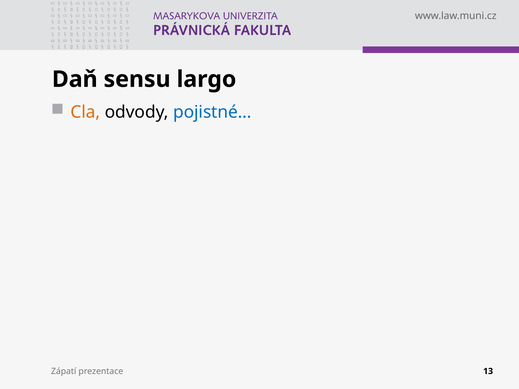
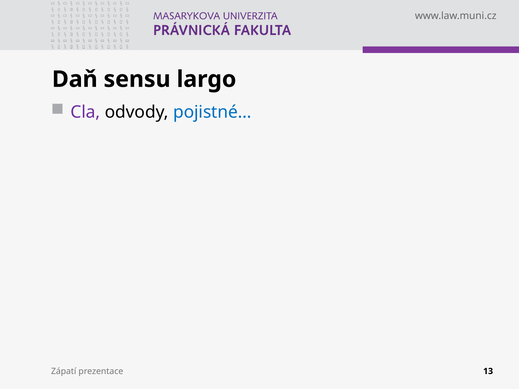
Cla colour: orange -> purple
